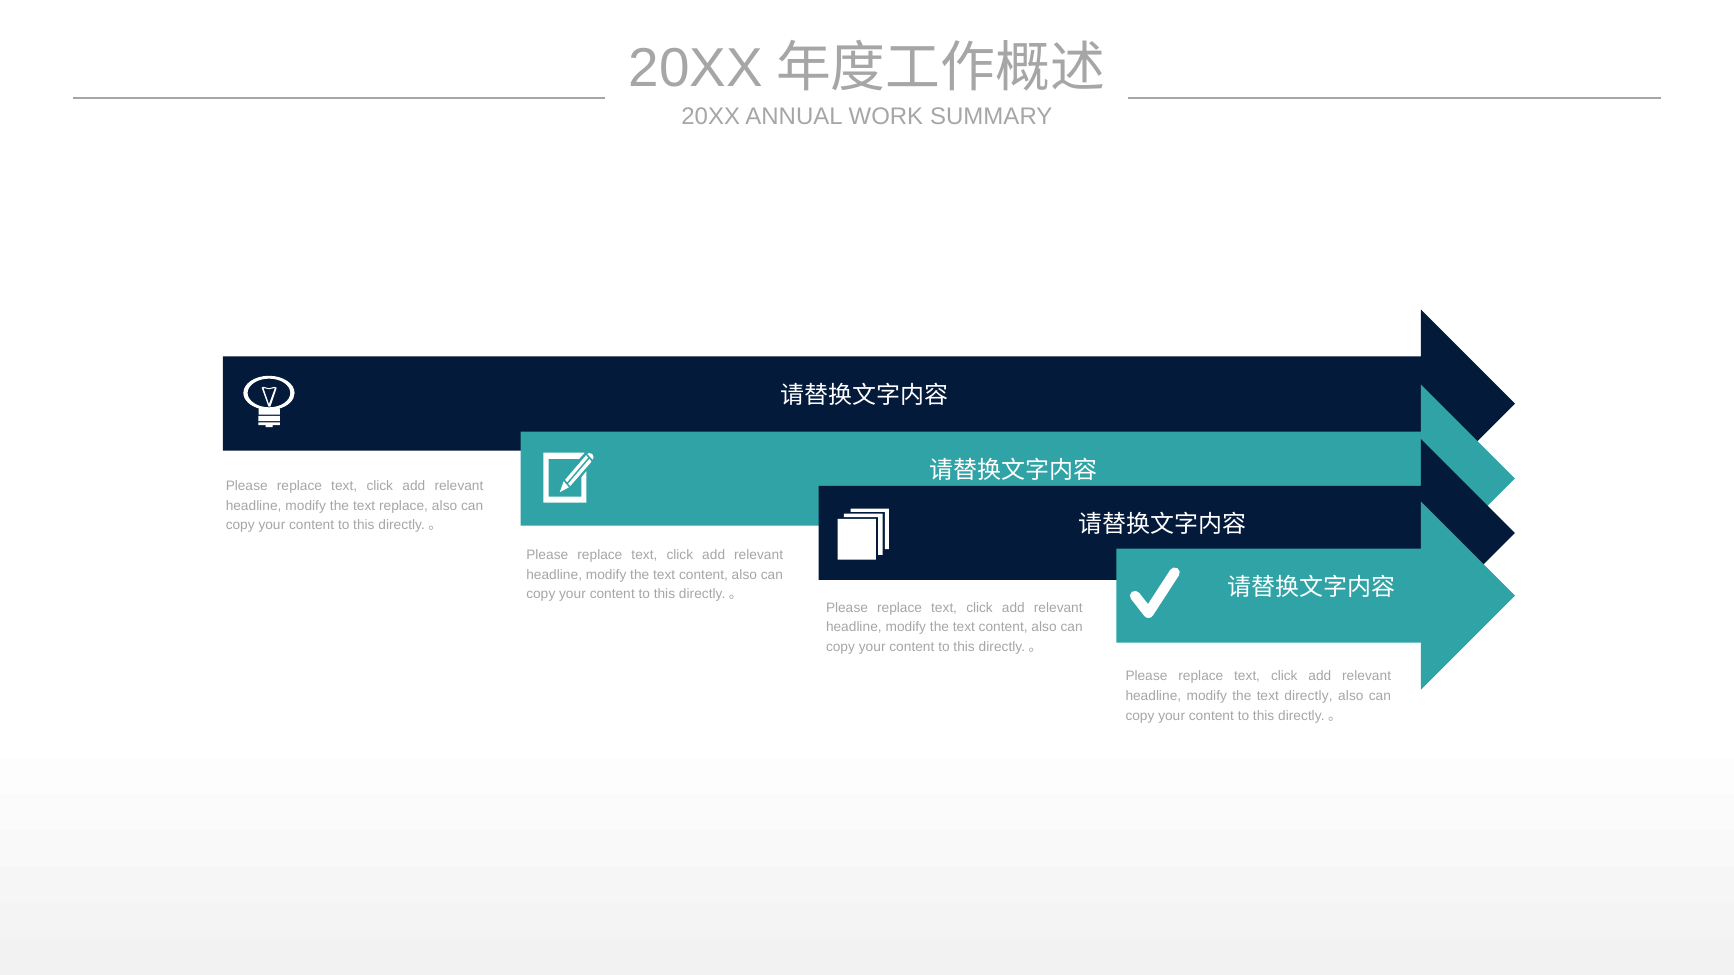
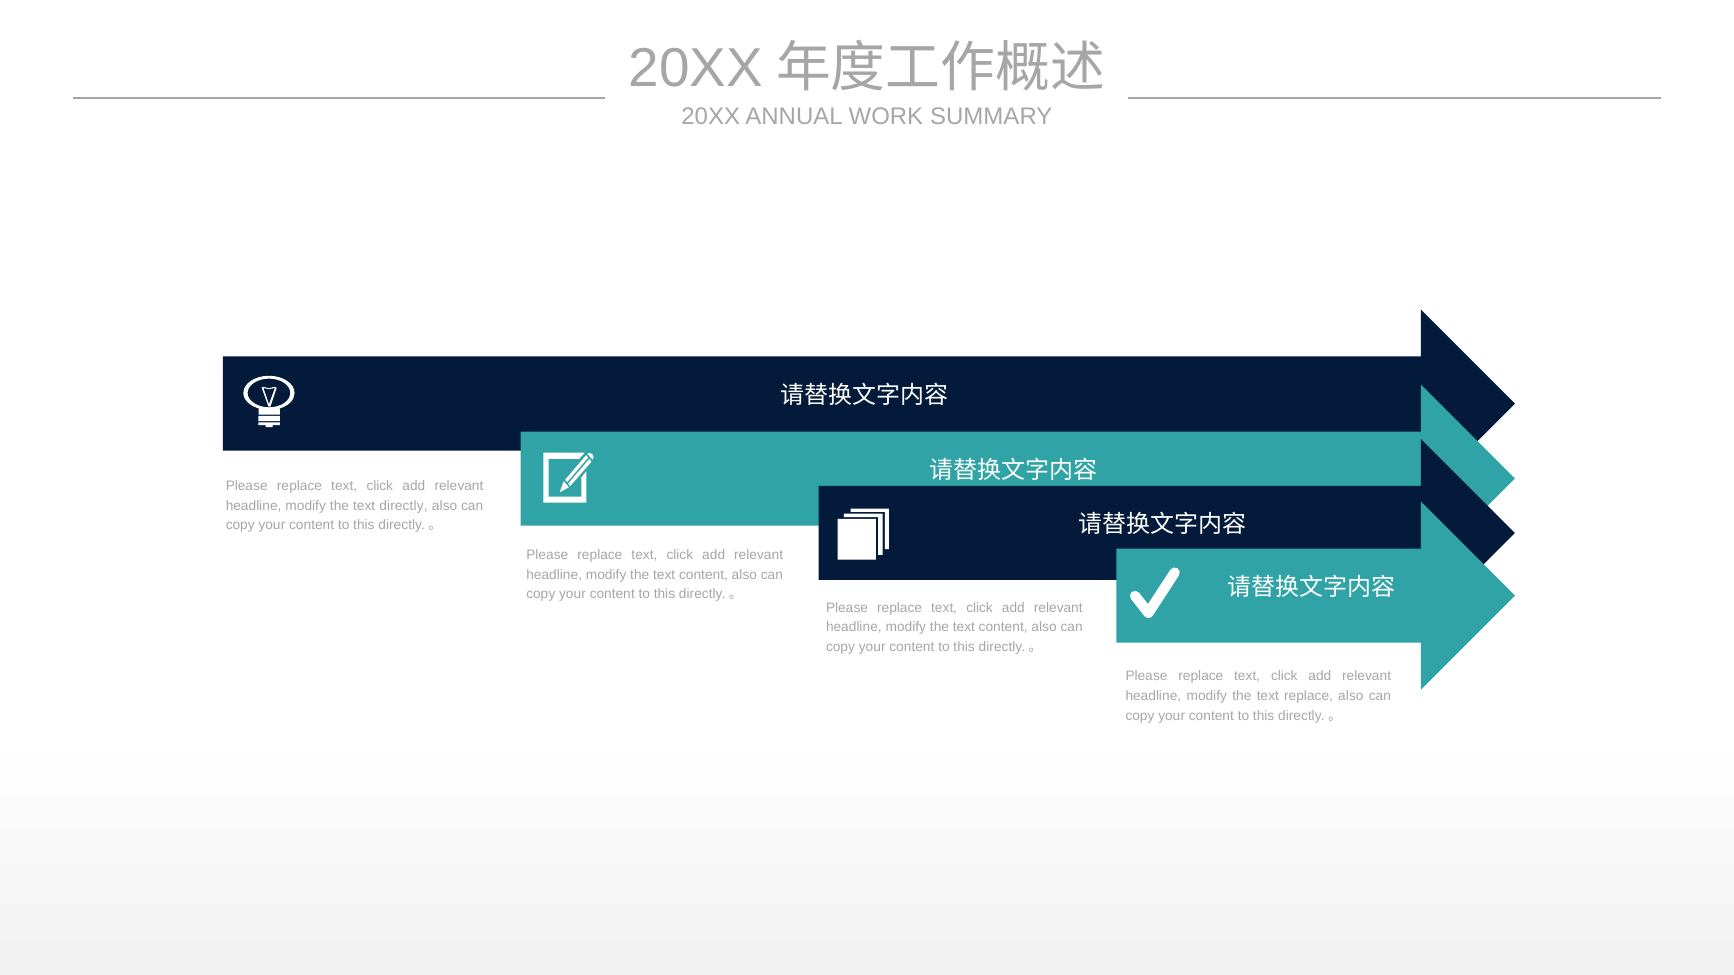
text replace: replace -> directly
text directly: directly -> replace
